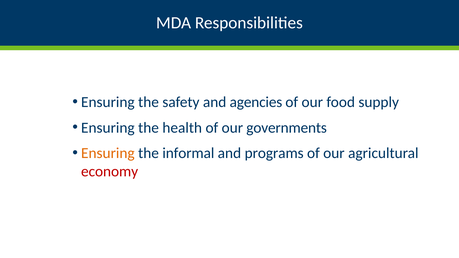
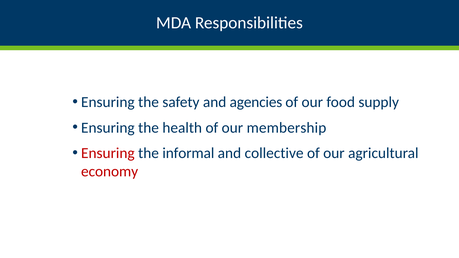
governments: governments -> membership
Ensuring at (108, 153) colour: orange -> red
programs: programs -> collective
